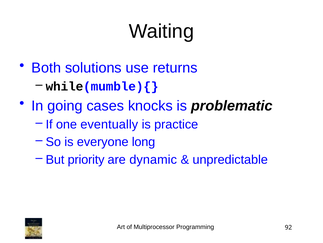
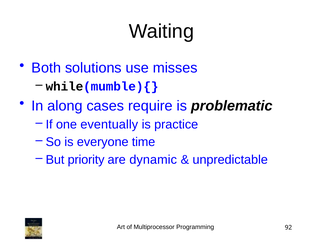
returns: returns -> misses
going: going -> along
knocks: knocks -> require
long: long -> time
